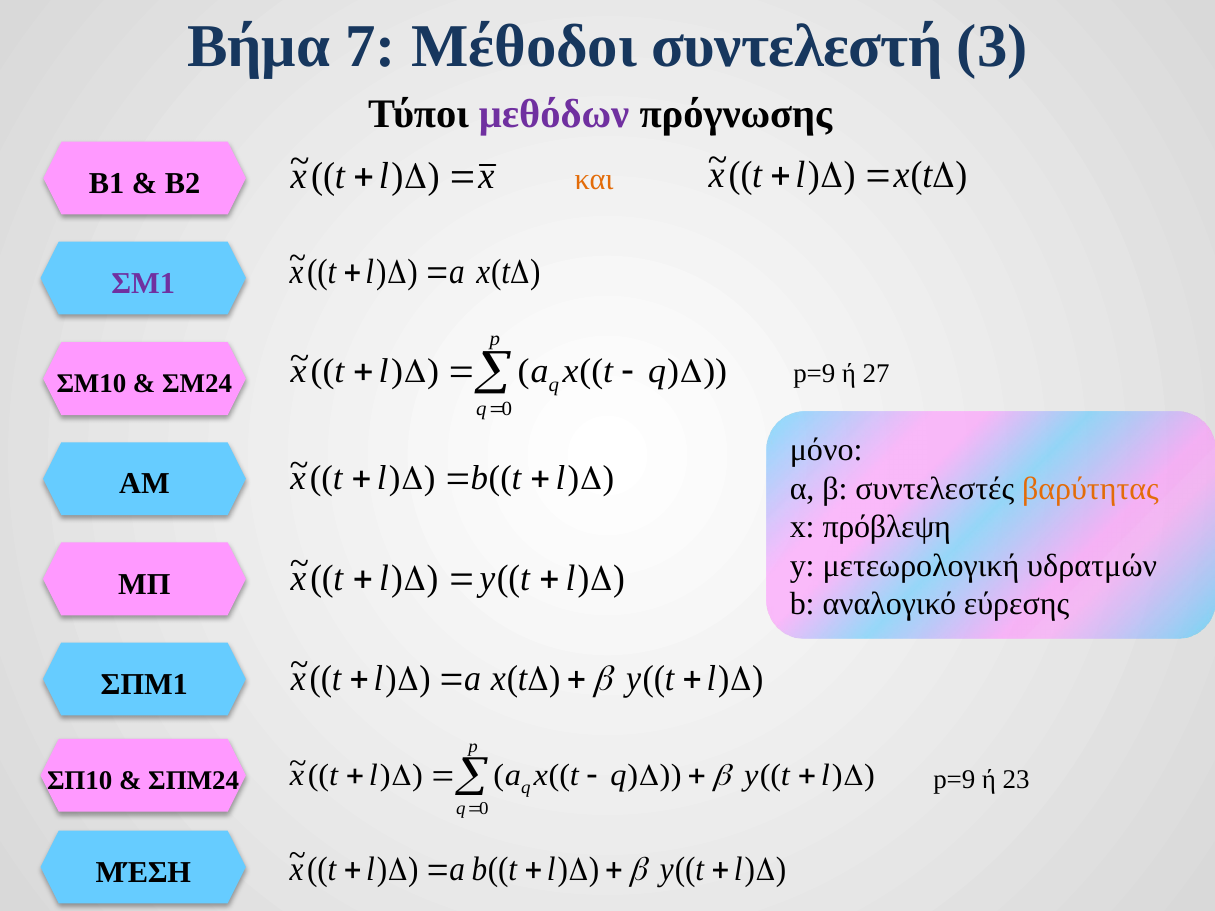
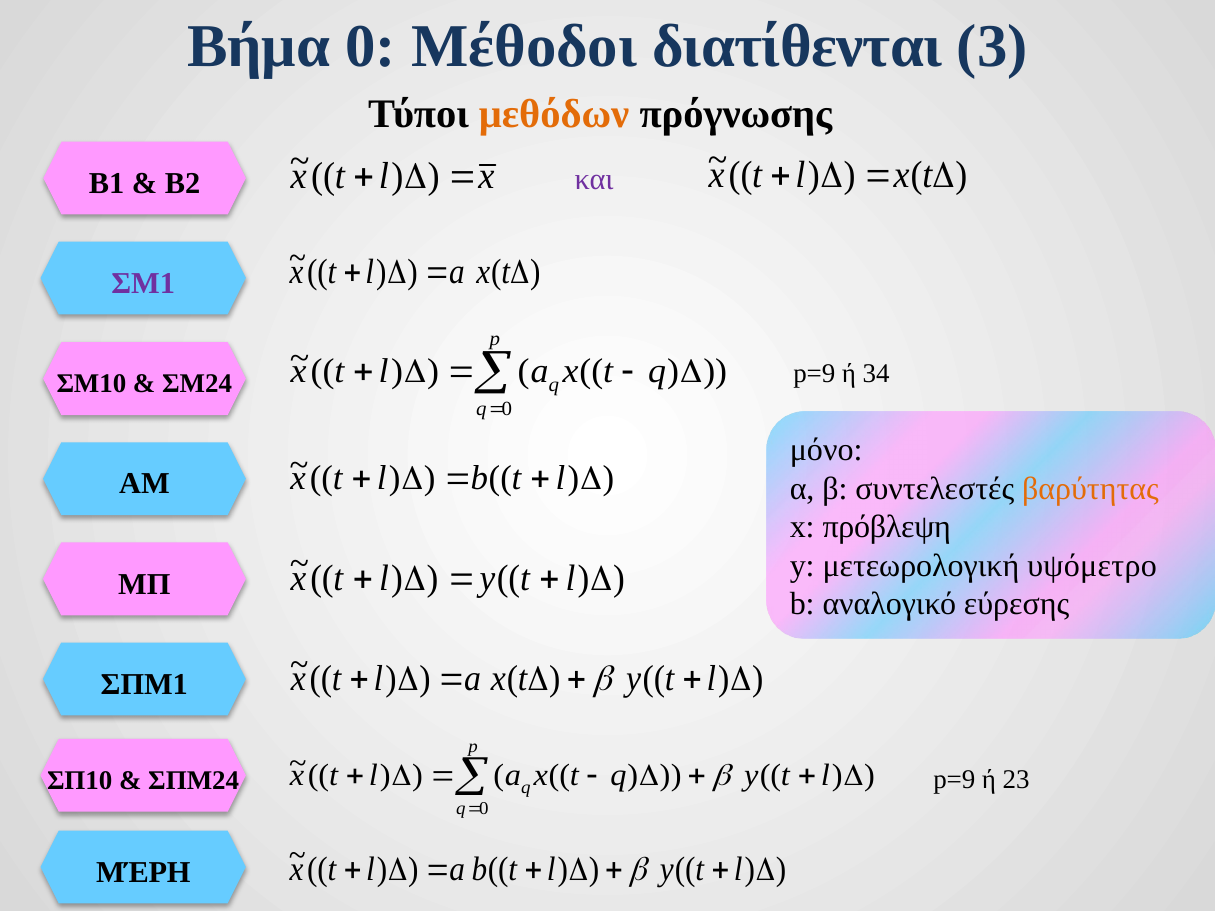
Βήμα 7: 7 -> 0
συντελεστή: συντελεστή -> διατίθενται
μεθόδων colour: purple -> orange
και colour: orange -> purple
27: 27 -> 34
υδρατμών: υδρατμών -> υψόμετρο
ΜΈΣΗ: ΜΈΣΗ -> ΜΈΡΗ
